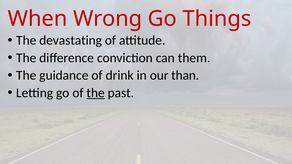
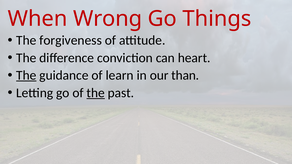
devastating: devastating -> forgiveness
them: them -> heart
The at (26, 75) underline: none -> present
drink: drink -> learn
